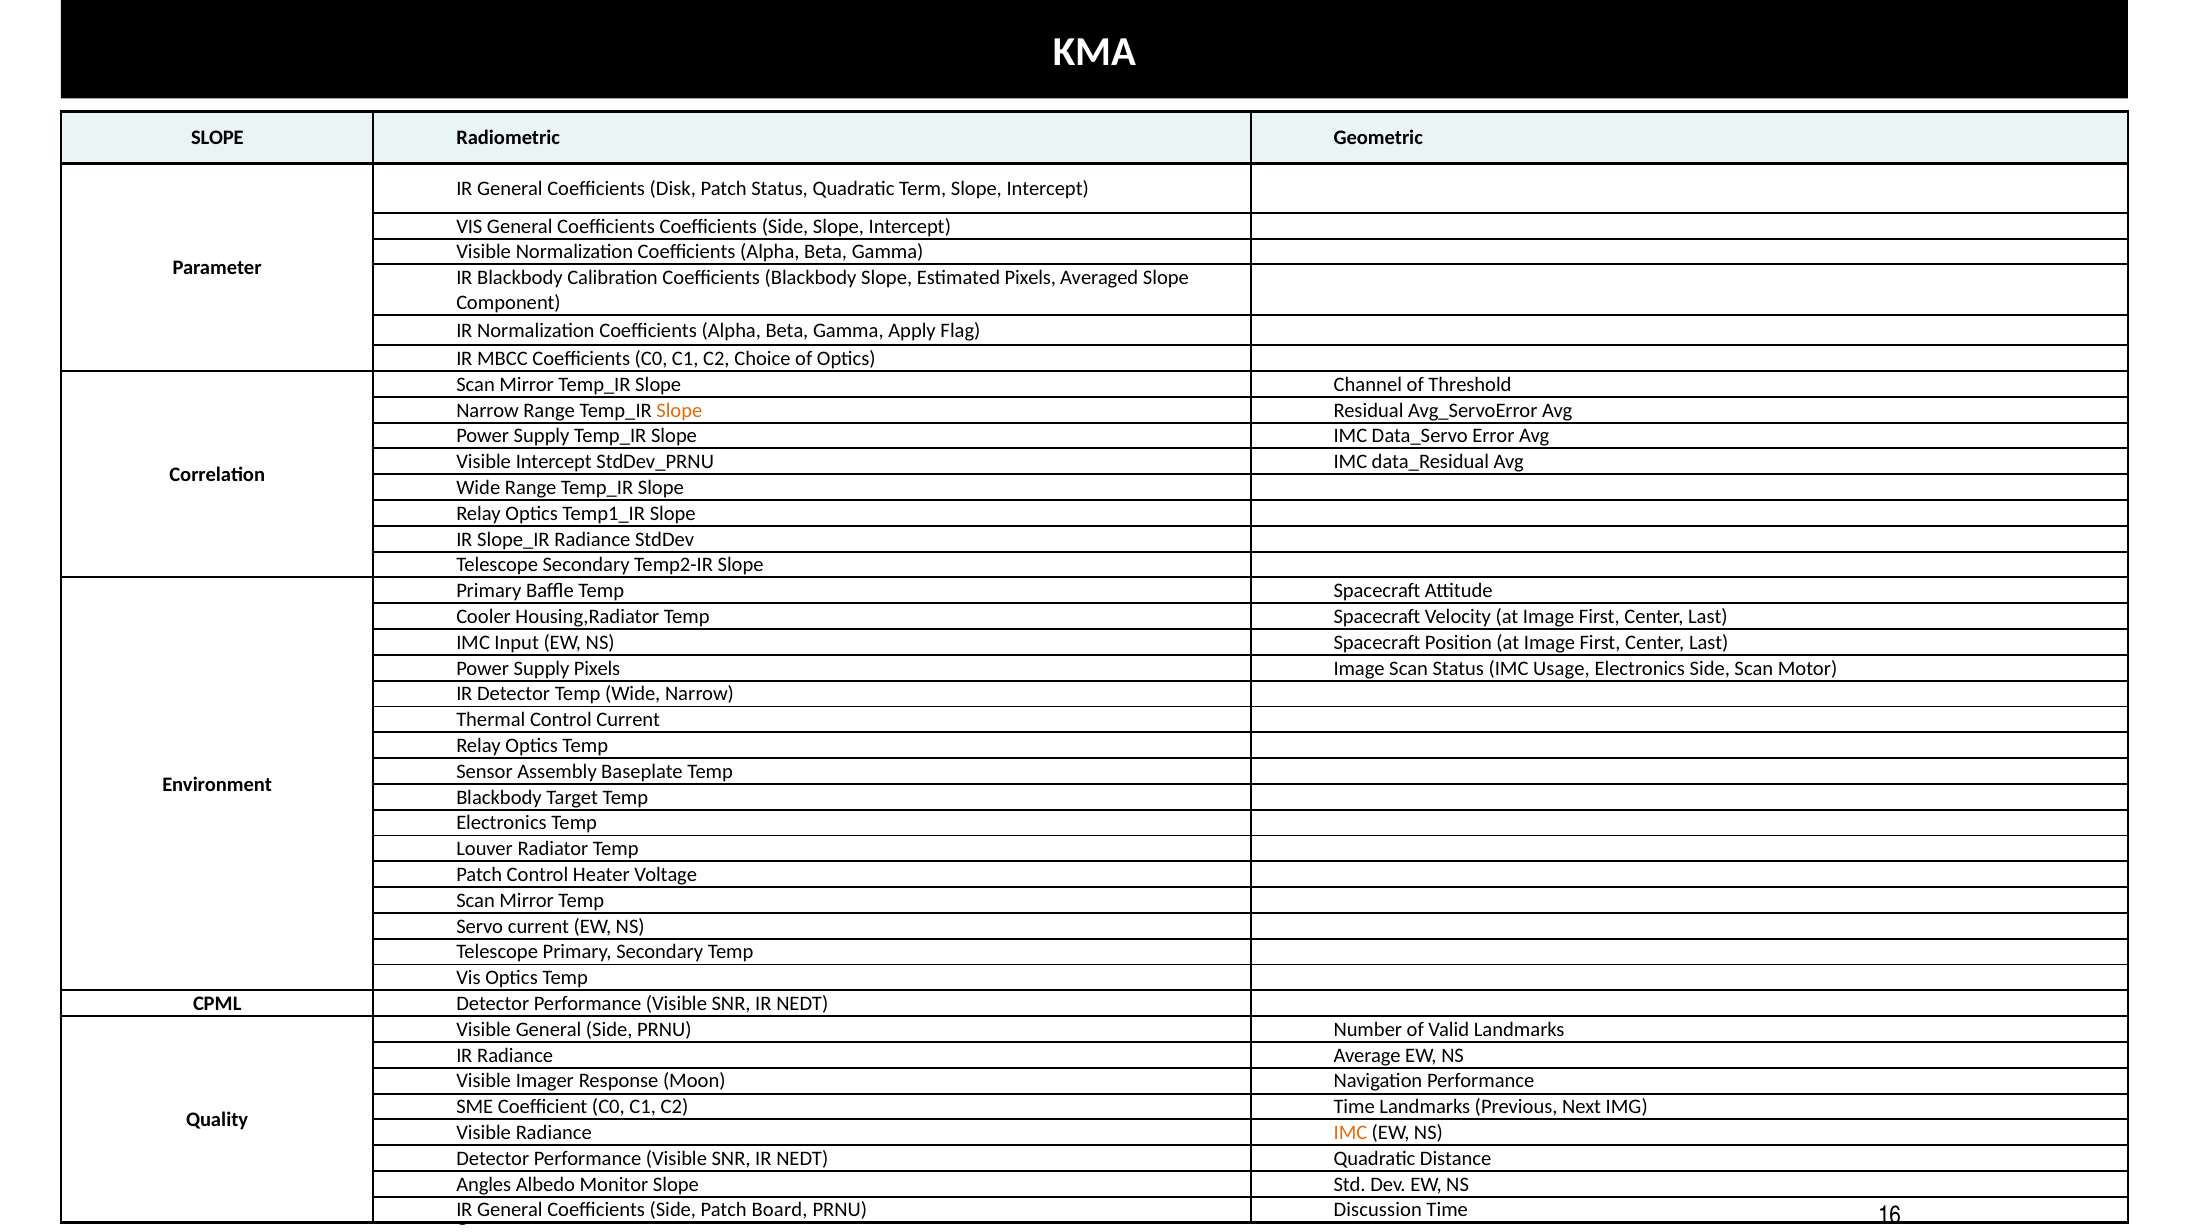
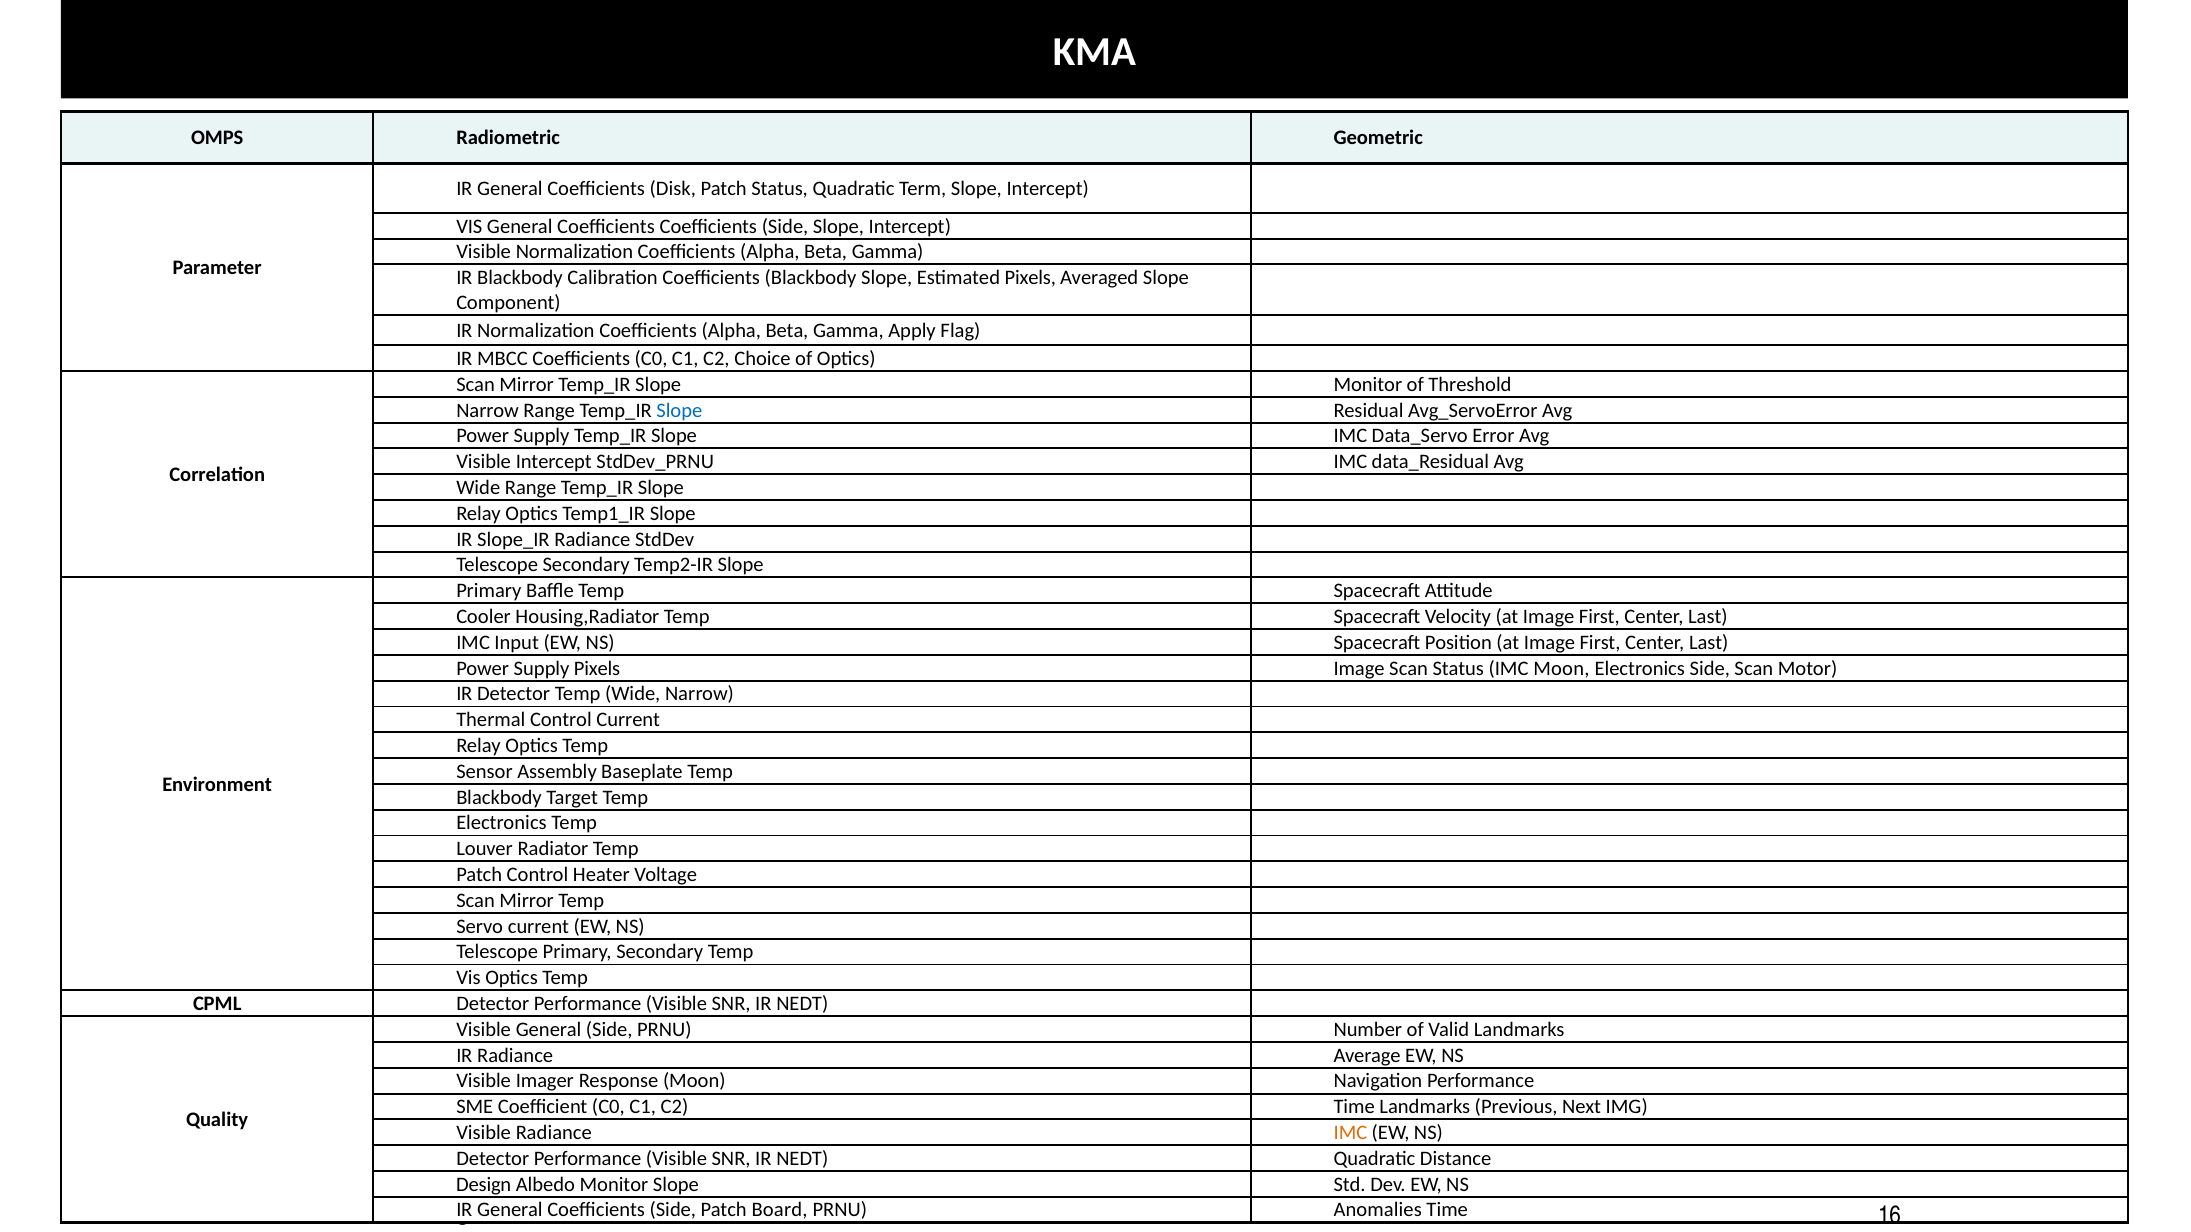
SLOPE at (217, 138): SLOPE -> OMPS
Slope Channel: Channel -> Monitor
Slope at (679, 410) colour: orange -> blue
IMC Usage: Usage -> Moon
Angles: Angles -> Design
Discussion: Discussion -> Anomalies
